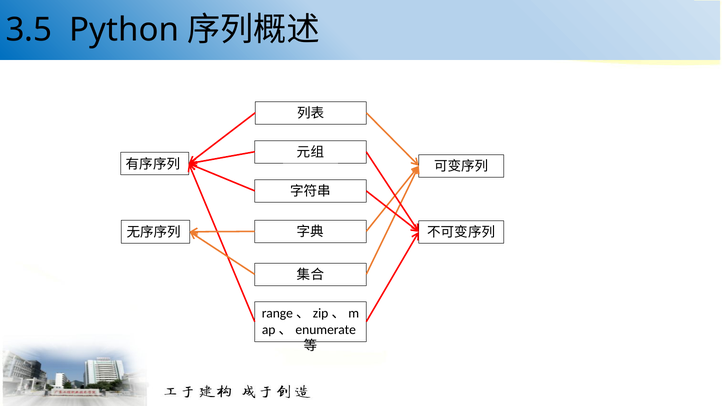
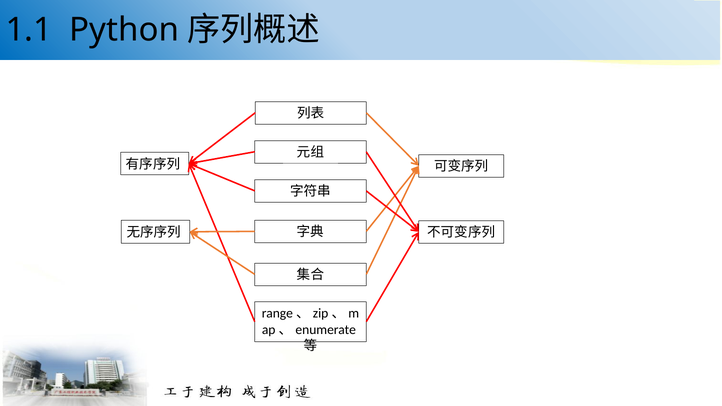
3.5: 3.5 -> 1.1
